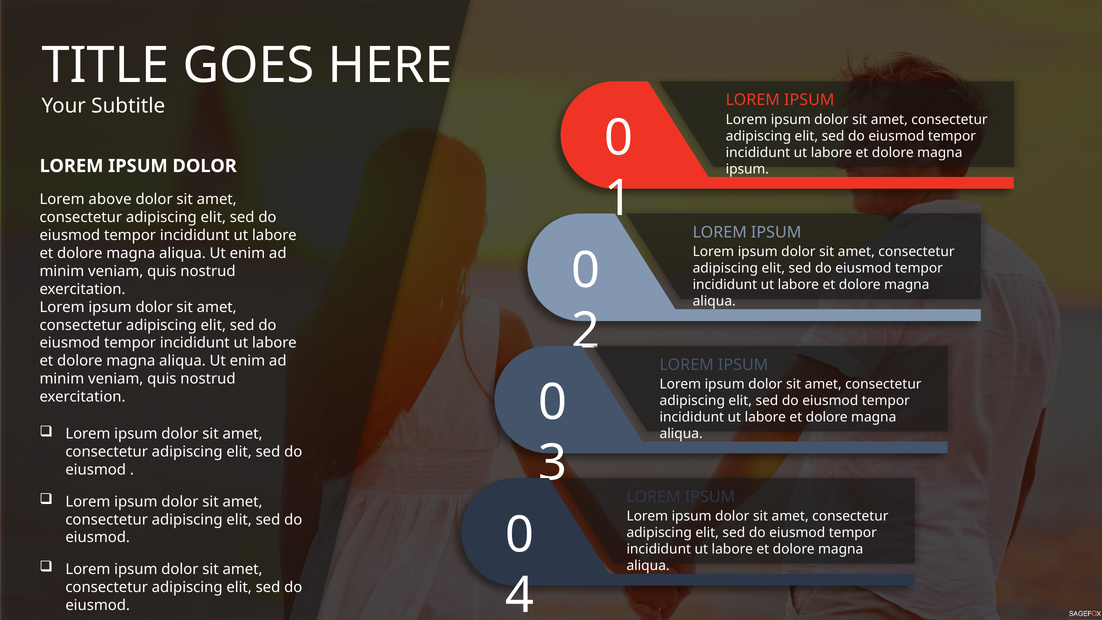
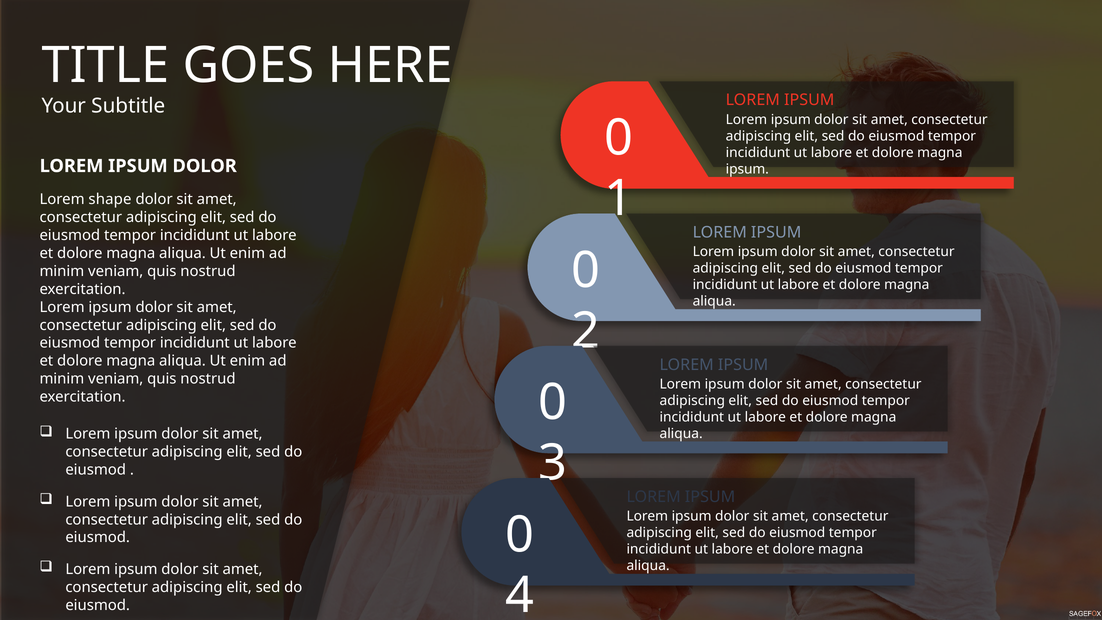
above: above -> shape
